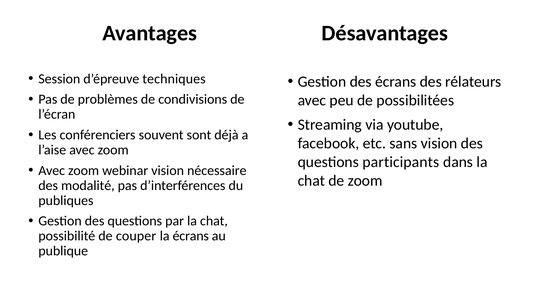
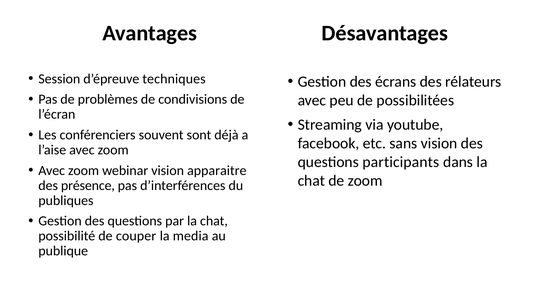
nécessaire: nécessaire -> apparaitre
modalité: modalité -> présence
la écrans: écrans -> media
